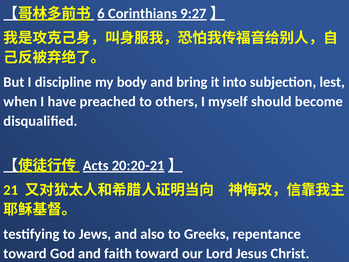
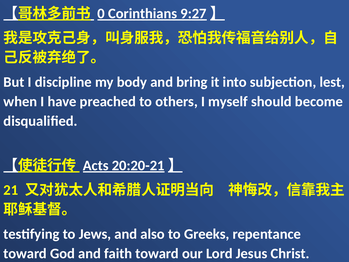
6: 6 -> 0
